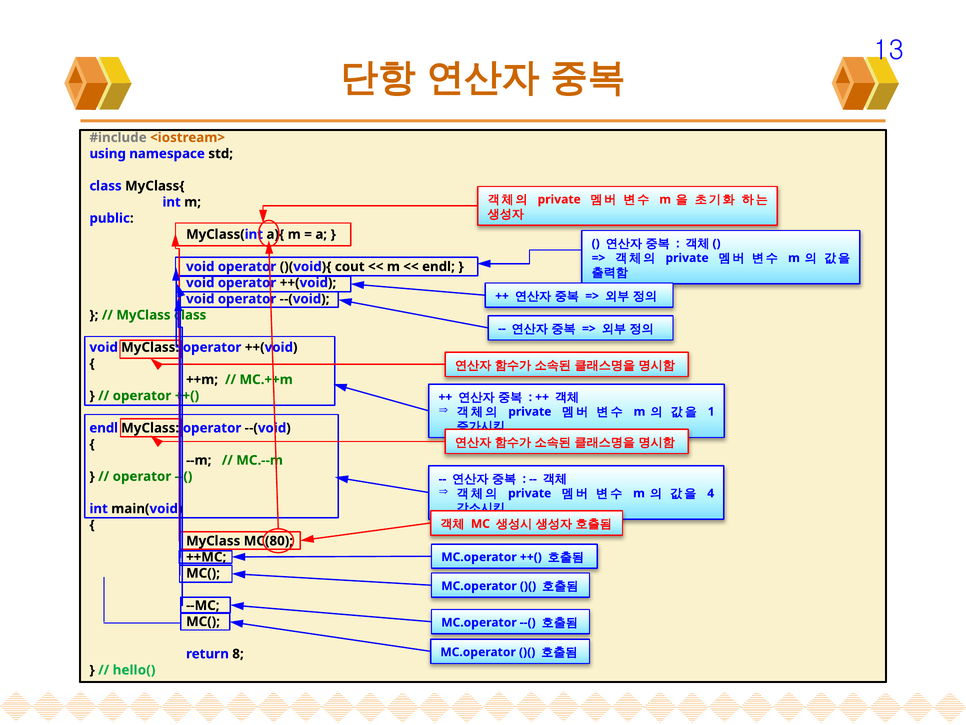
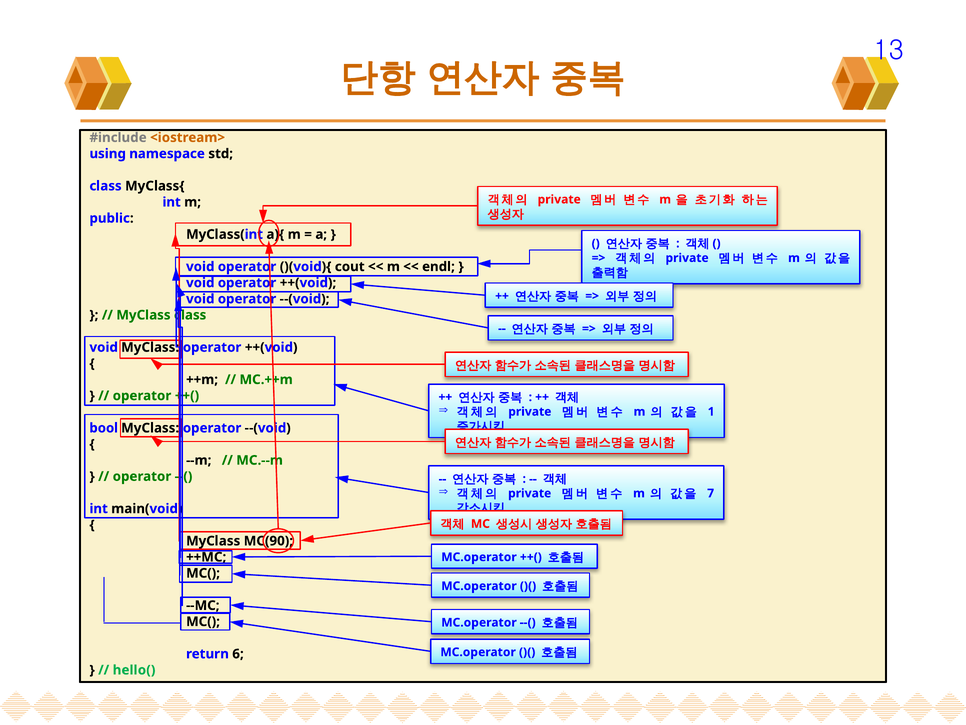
endl at (104, 428): endl -> bool
4: 4 -> 7
MC(80: MC(80 -> MC(90
8: 8 -> 6
